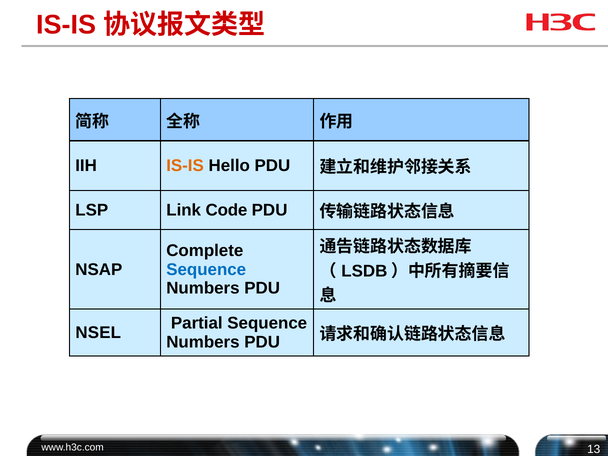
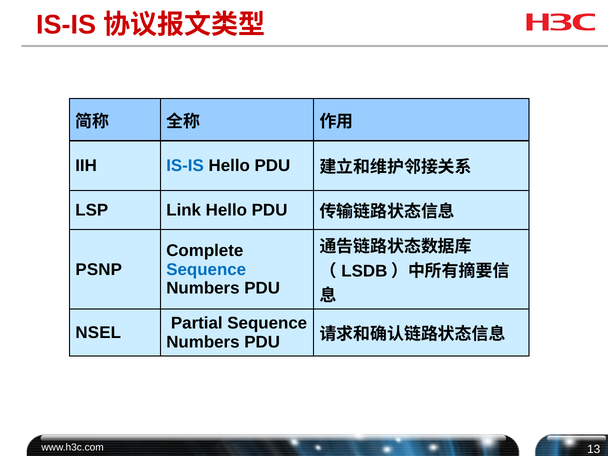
IS-IS at (185, 166) colour: orange -> blue
Link Code: Code -> Hello
NSAP: NSAP -> PSNP
